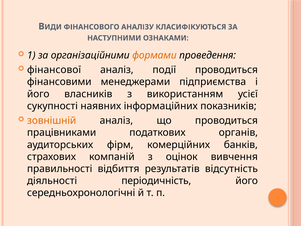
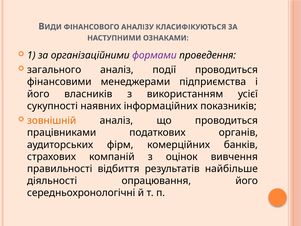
формами colour: orange -> purple
фінансової: фінансової -> загального
відсутність: відсутність -> найбільше
періодичність: періодичність -> опрацювання
